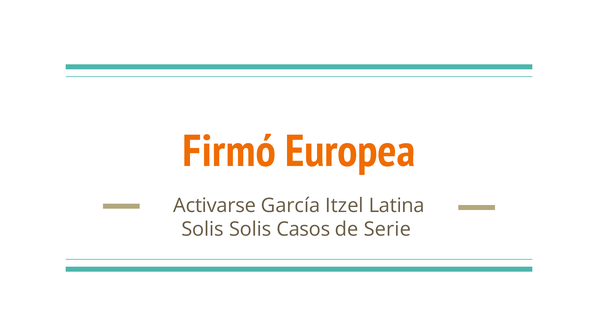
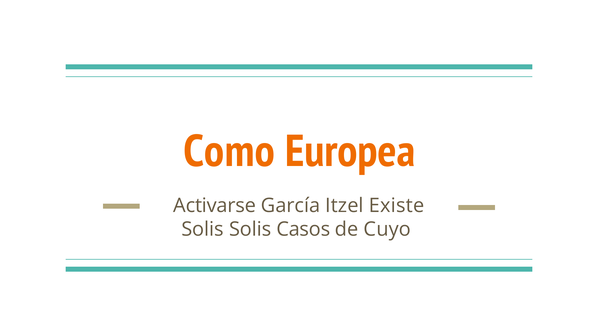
Firmó: Firmó -> Como
Latina: Latina -> Existe
Serie: Serie -> Cuyo
